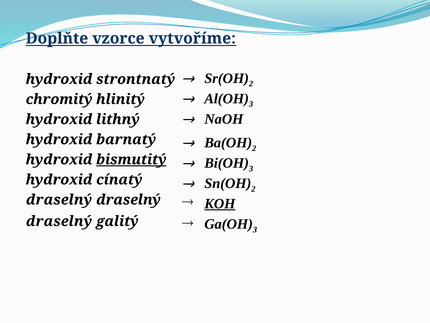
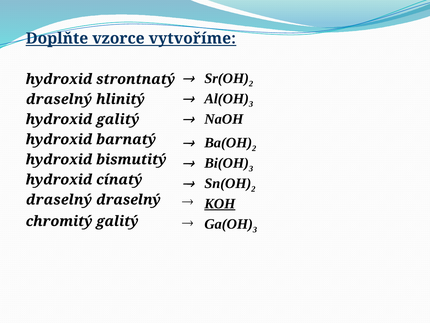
chromitý at (59, 99): chromitý -> draselný
hydroxid lithný: lithný -> galitý
bismutitý underline: present -> none
draselný at (59, 221): draselný -> chromitý
